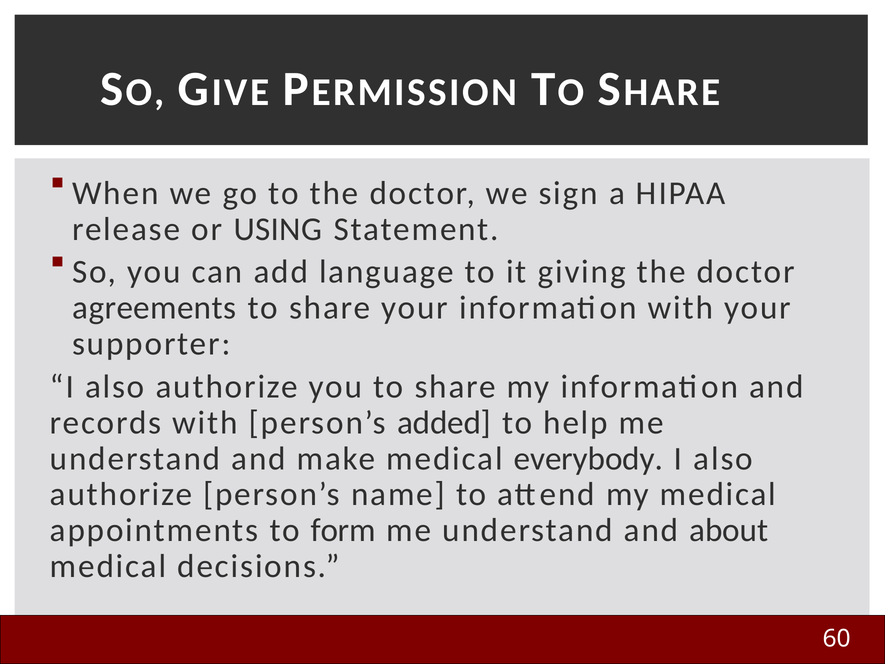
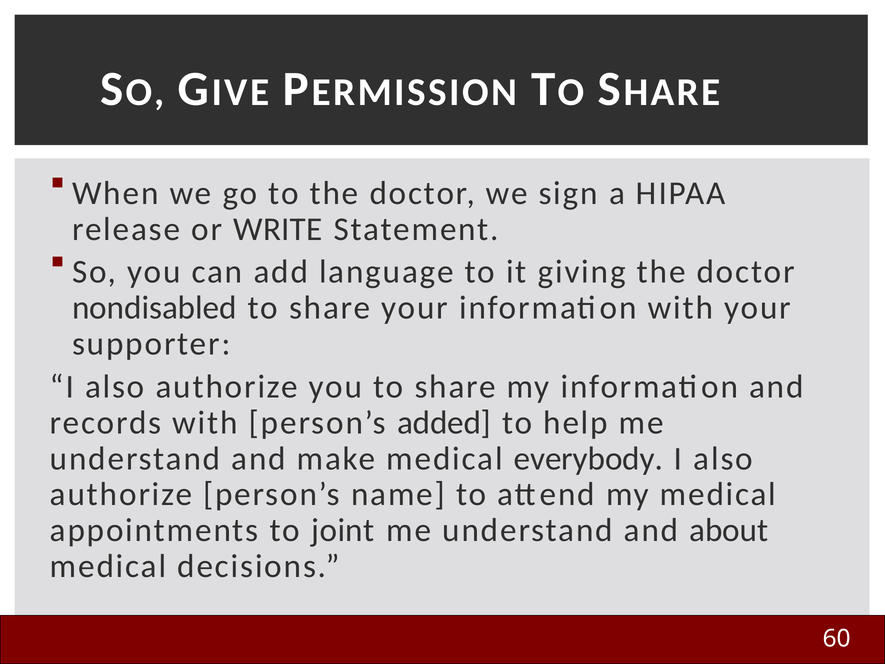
USING: USING -> WRITE
agreements: agreements -> nondisabled
form: form -> joint
